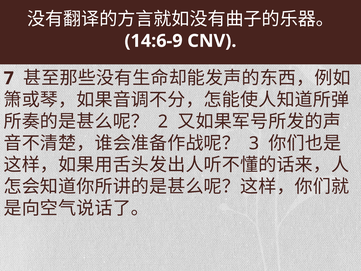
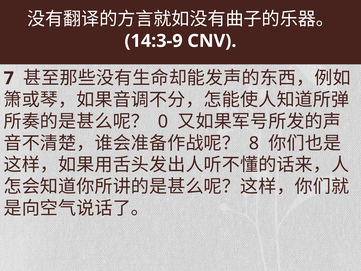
14:6-9: 14:6-9 -> 14:3-9
2: 2 -> 0
3: 3 -> 8
